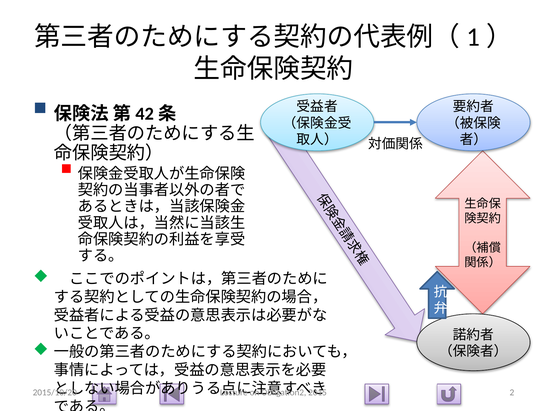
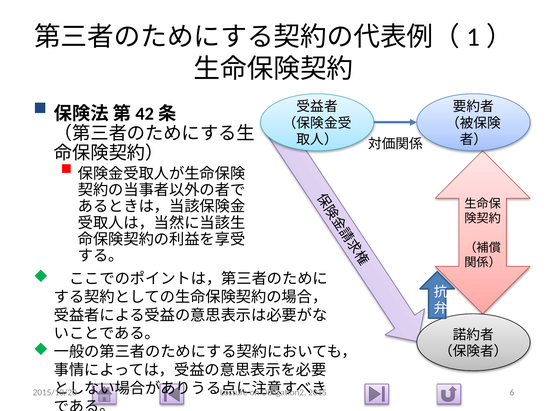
2: 2 -> 6
